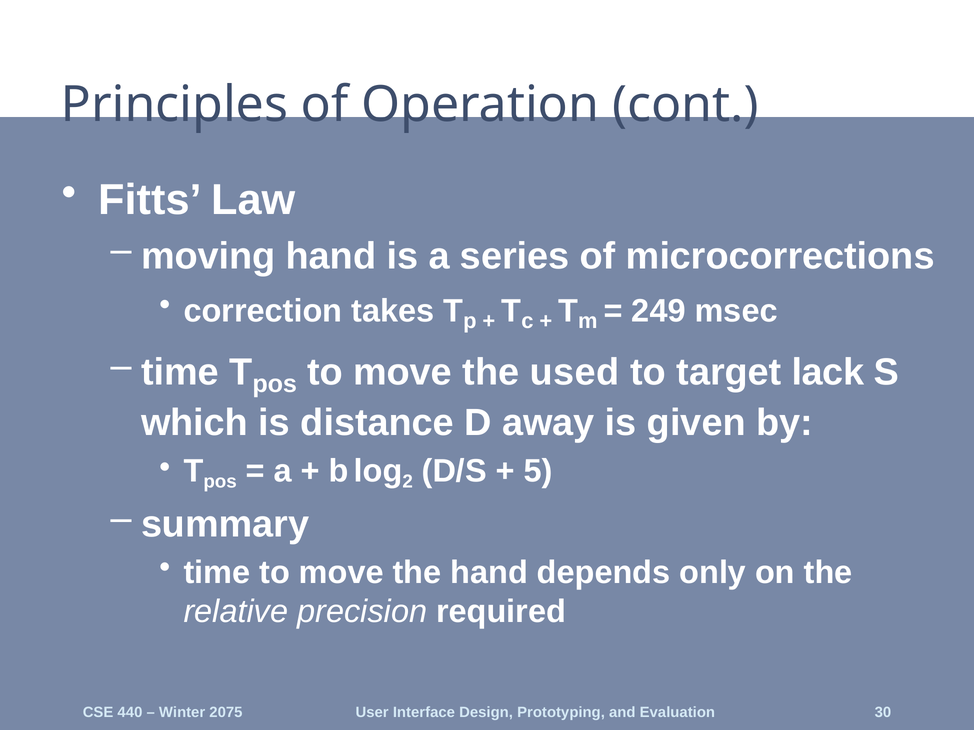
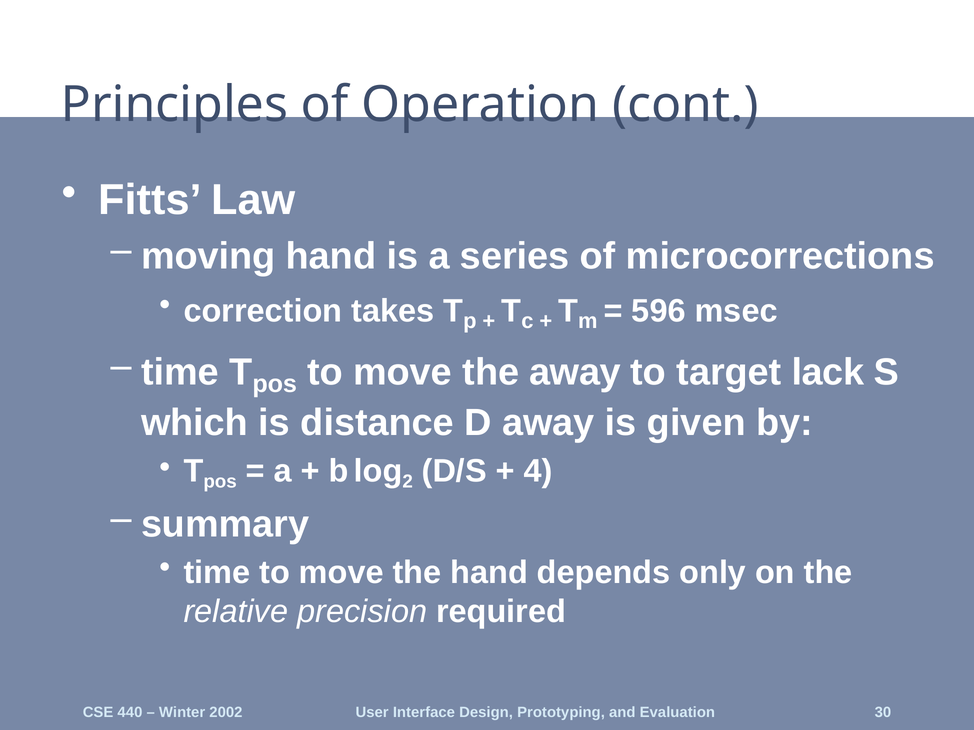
249: 249 -> 596
the used: used -> away
5: 5 -> 4
2075: 2075 -> 2002
